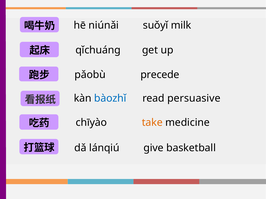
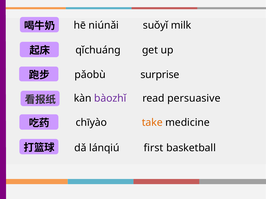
precede: precede -> surprise
bàozhǐ colour: blue -> purple
give: give -> first
